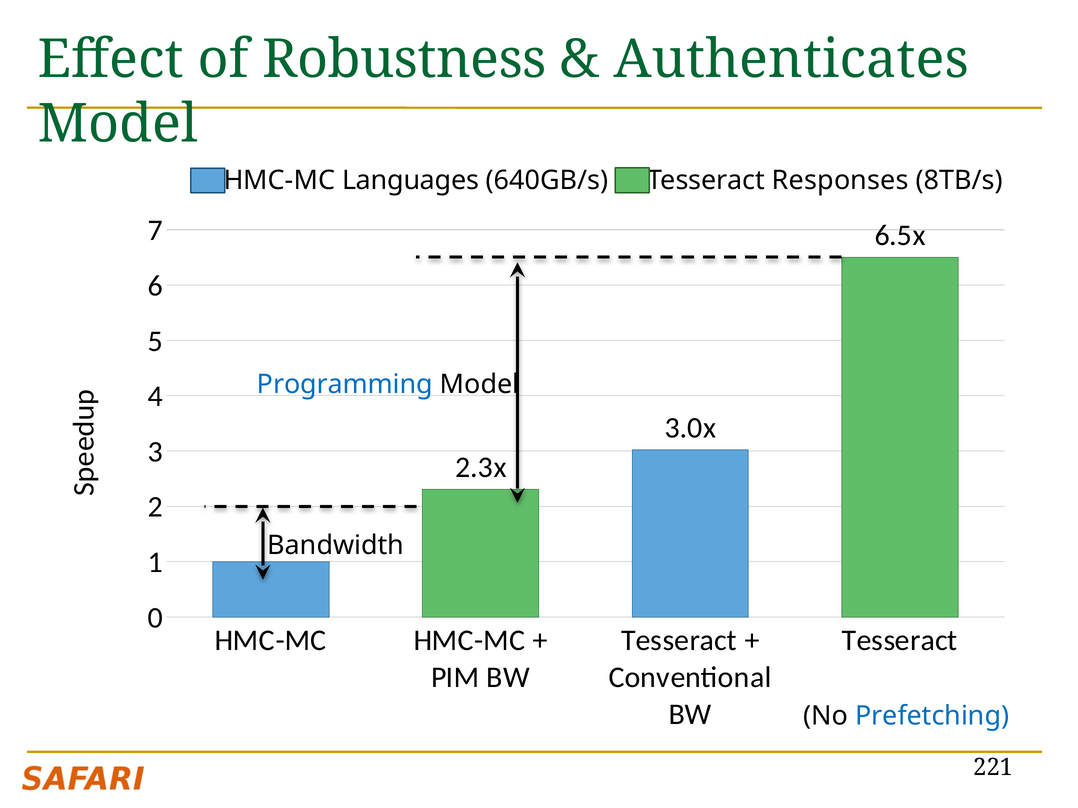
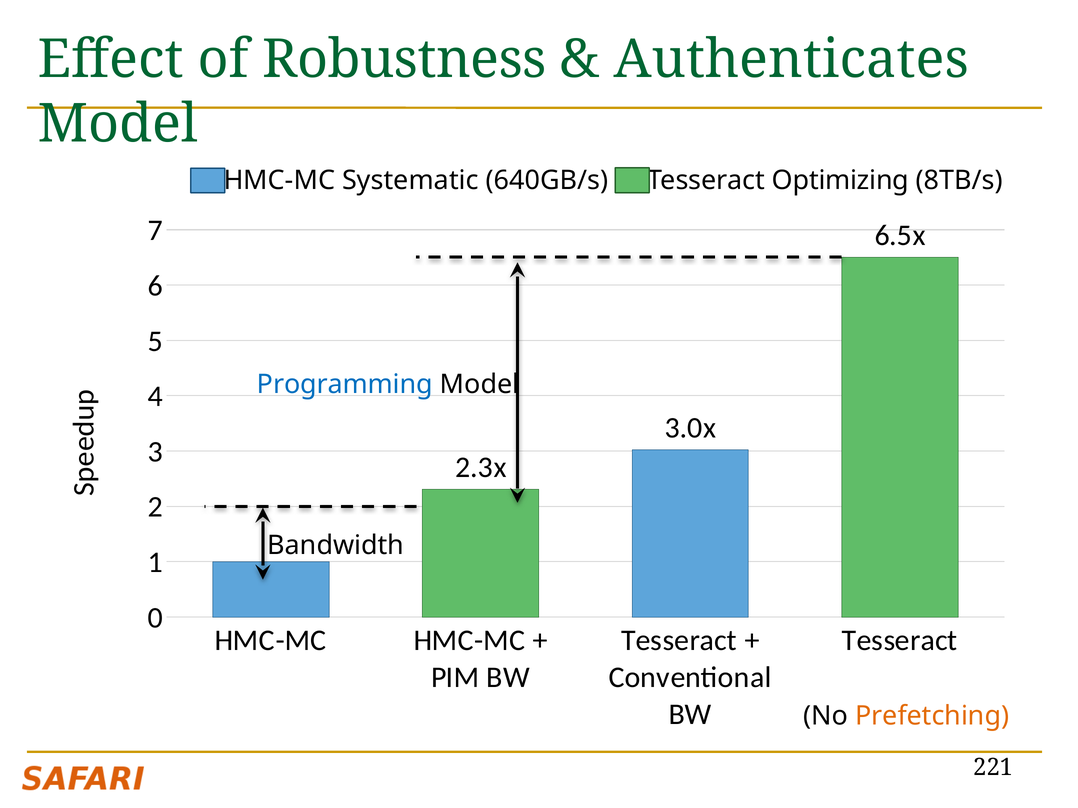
Languages: Languages -> Systematic
Responses: Responses -> Optimizing
Prefetching colour: blue -> orange
